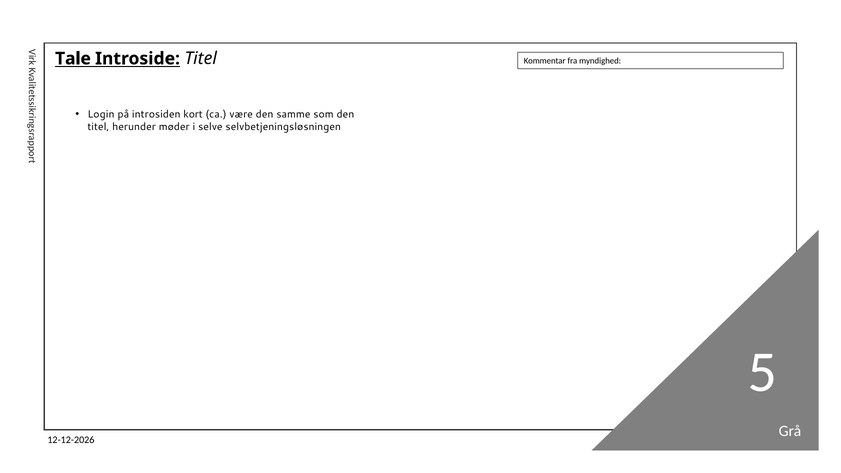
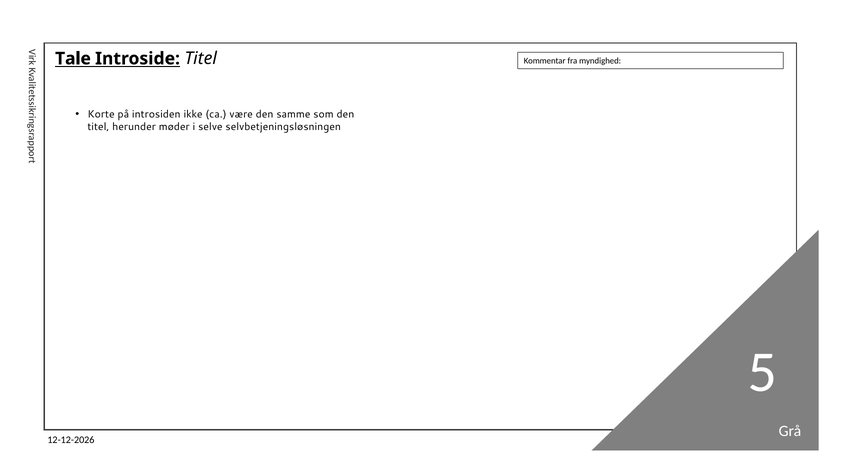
Login: Login -> Korte
kort: kort -> ikke
